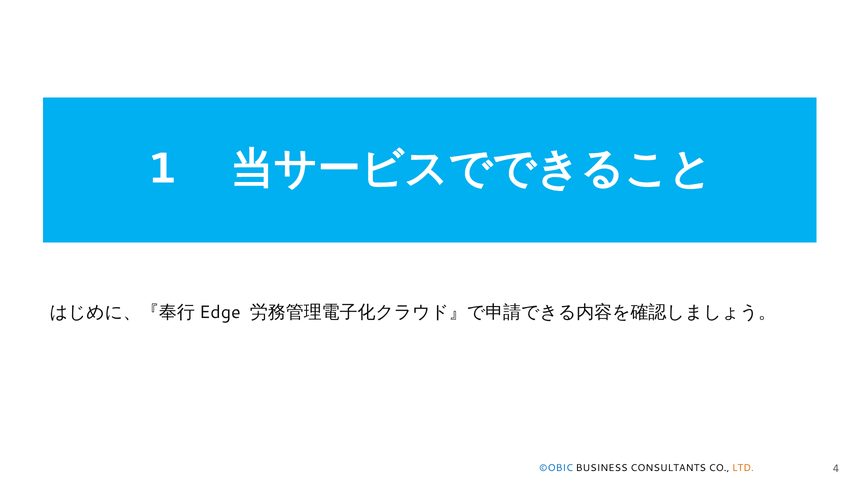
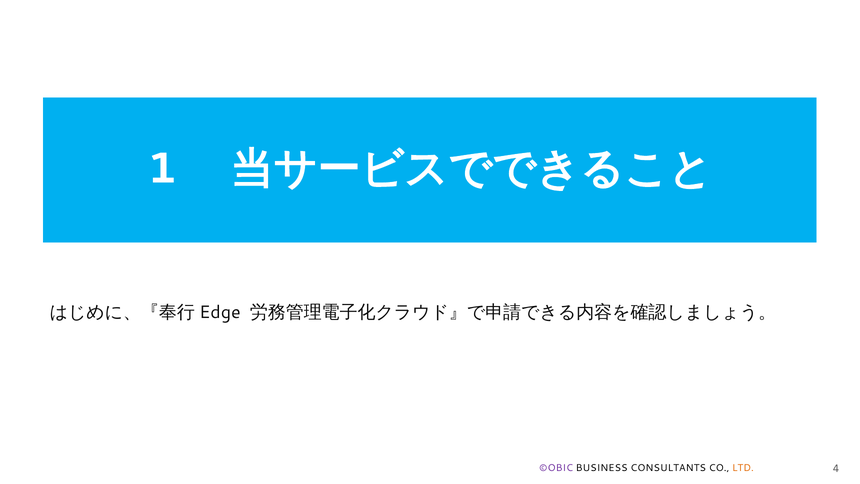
©OBIC colour: blue -> purple
